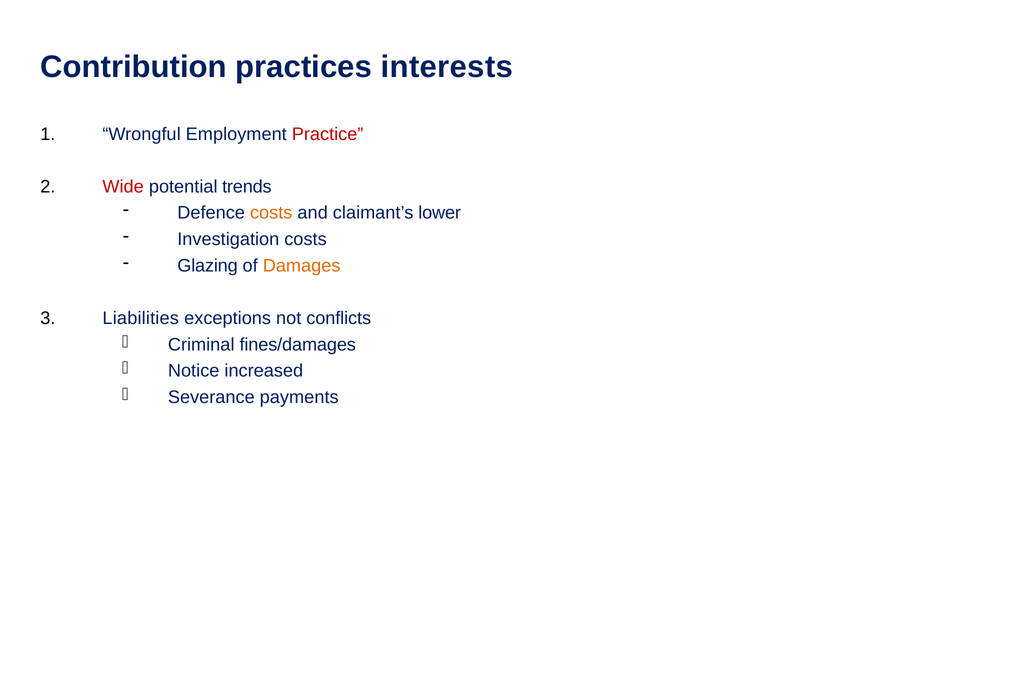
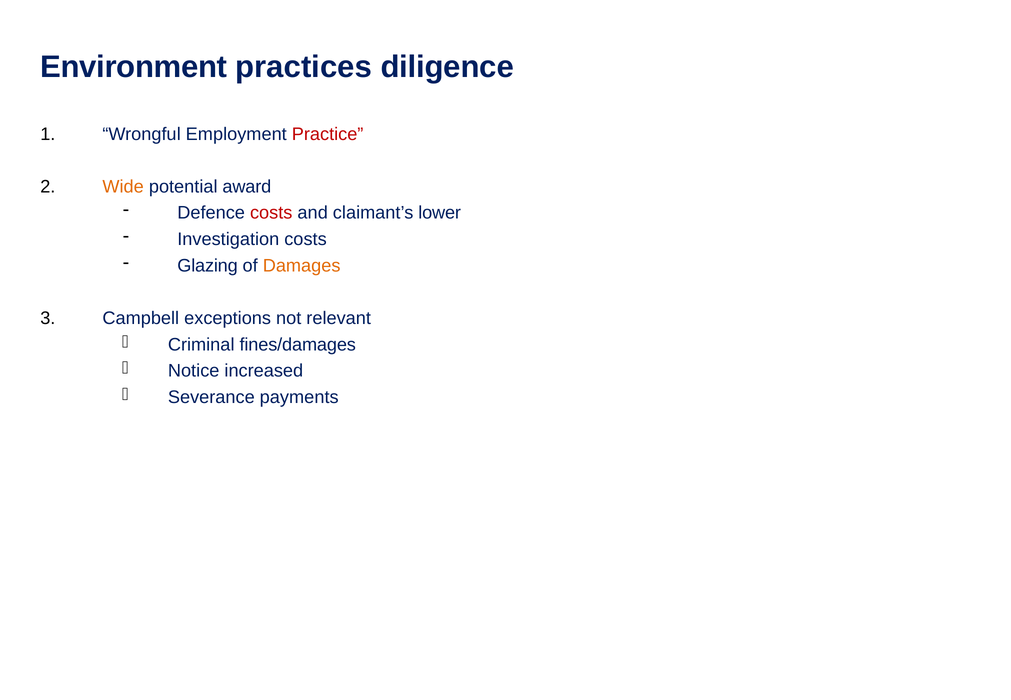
Contribution: Contribution -> Environment
interests: interests -> diligence
Wide colour: red -> orange
trends: trends -> award
costs at (271, 213) colour: orange -> red
Liabilities: Liabilities -> Campbell
conflicts: conflicts -> relevant
